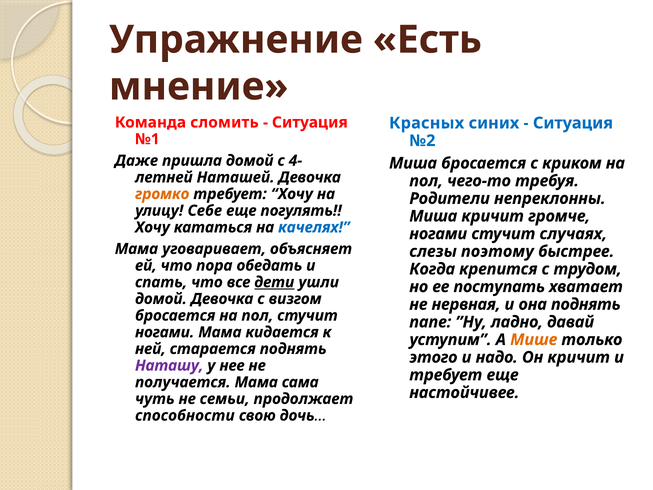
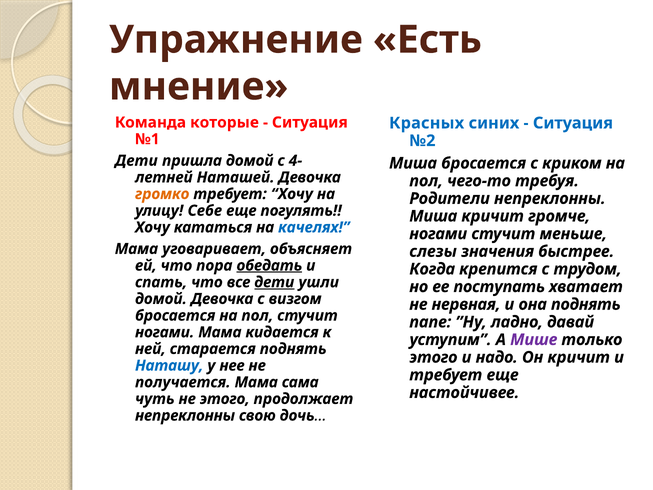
сломить: сломить -> которые
Даже at (136, 161): Даже -> Дети
случаях: случаях -> меньше
поэтому: поэтому -> значения
обедать underline: none -> present
Мише colour: orange -> purple
Наташу colour: purple -> blue
не семьи: семьи -> этого
способности at (185, 415): способности -> непреклонны
